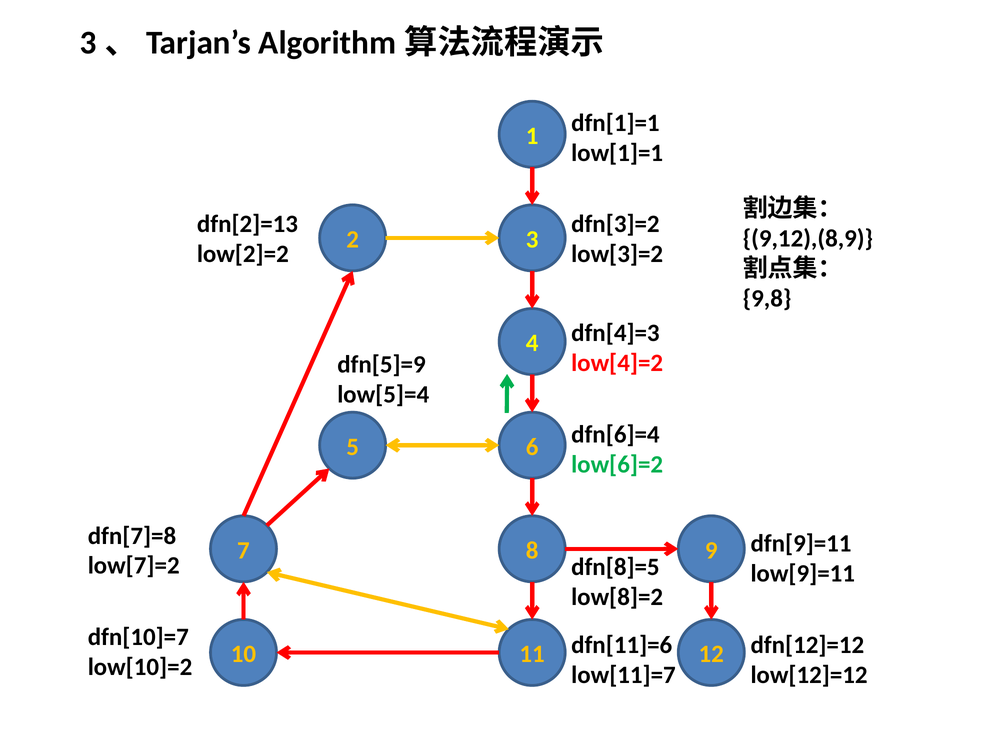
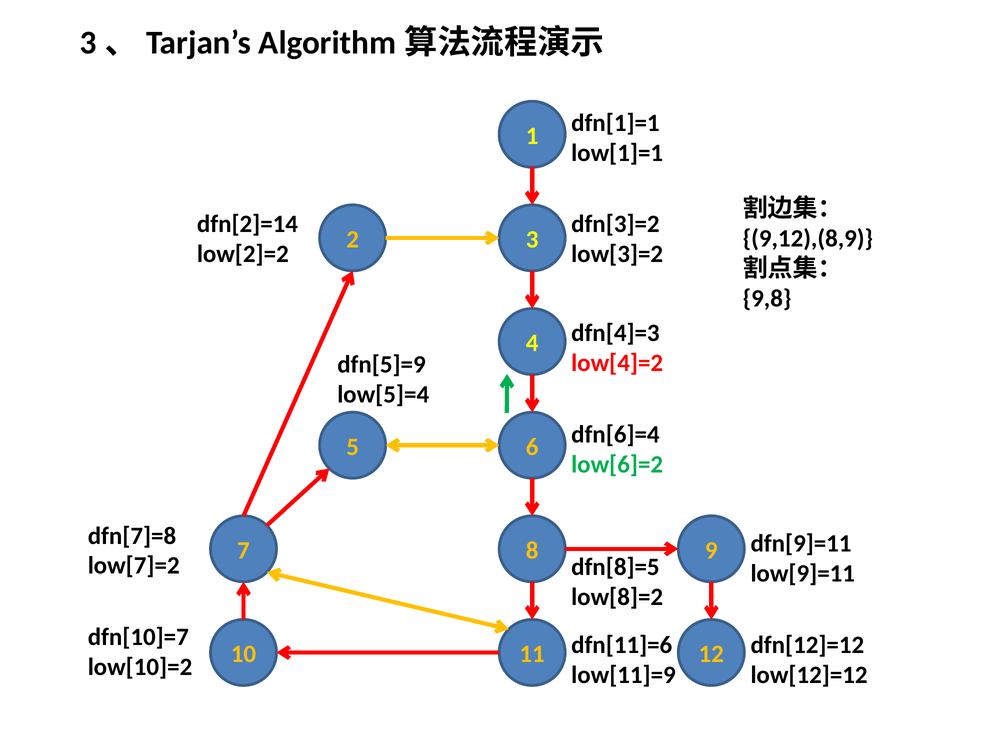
dfn[2]=13: dfn[2]=13 -> dfn[2]=14
low[11]=7: low[11]=7 -> low[11]=9
